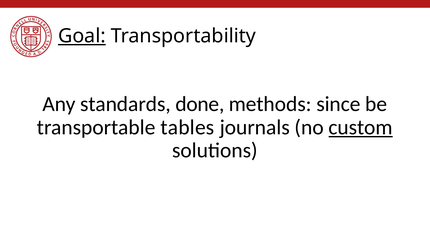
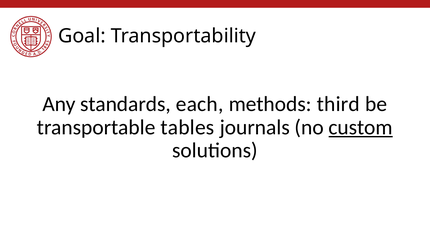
Goal underline: present -> none
done: done -> each
since: since -> third
